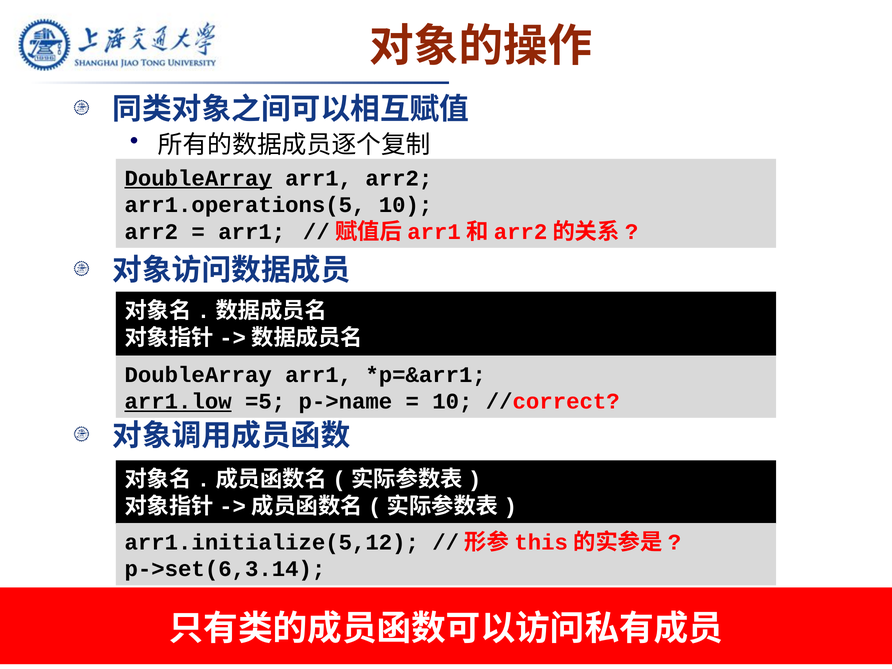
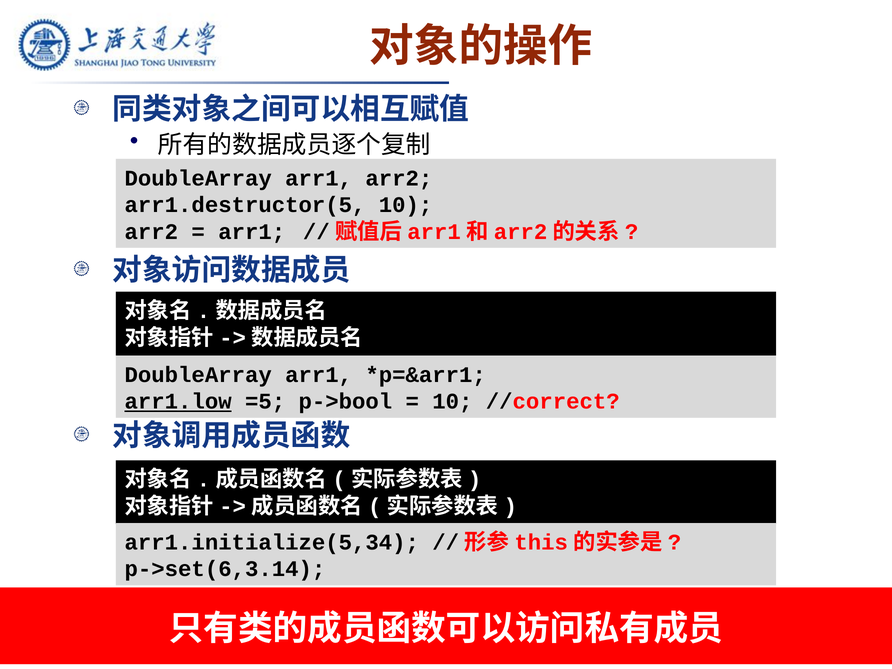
DoubleArray at (198, 178) underline: present -> none
arr1.operations(5: arr1.operations(5 -> arr1.destructor(5
p->name: p->name -> p->bool
arr1.initialize(5,12: arr1.initialize(5,12 -> arr1.initialize(5,34
